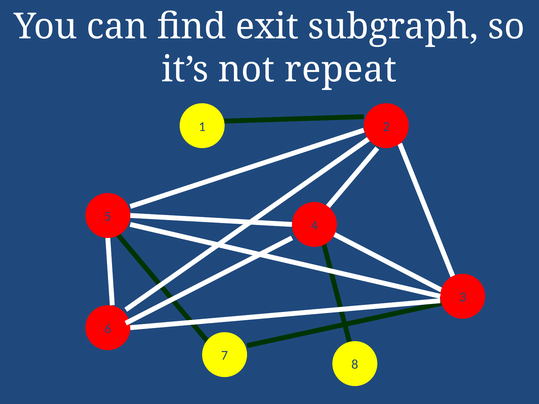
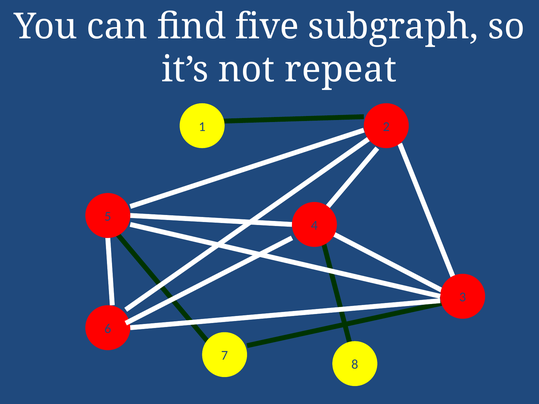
exit: exit -> five
